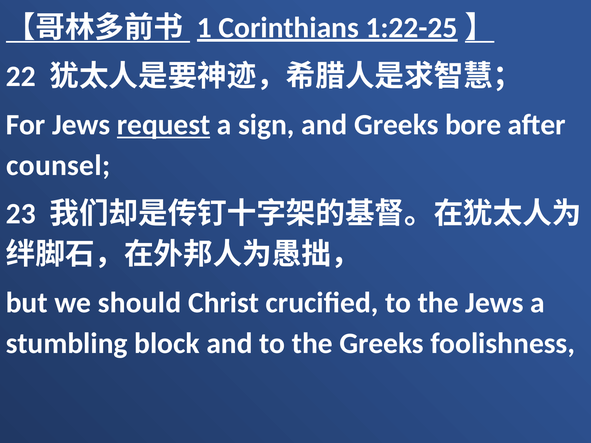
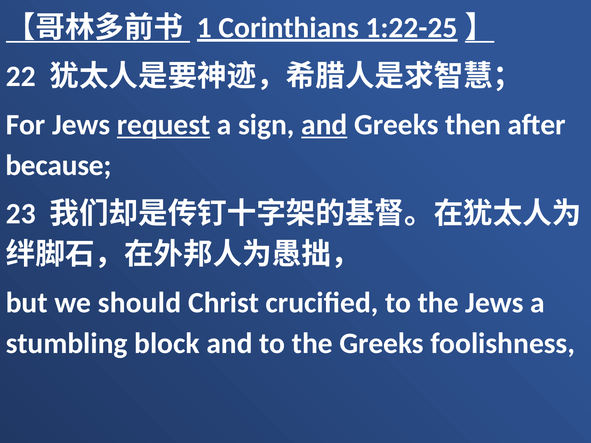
and at (324, 125) underline: none -> present
bore: bore -> then
counsel: counsel -> because
